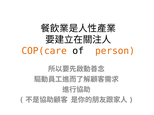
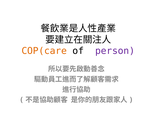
person colour: orange -> purple
